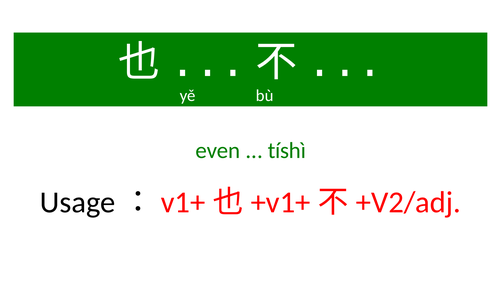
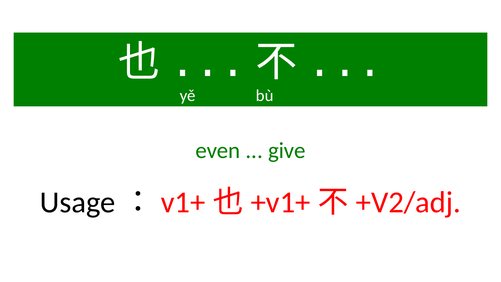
tíshì: tíshì -> give
